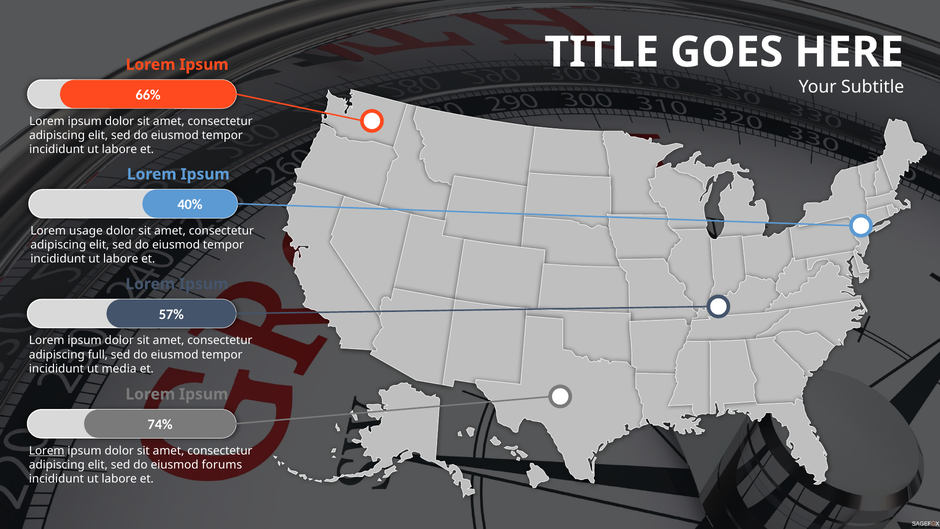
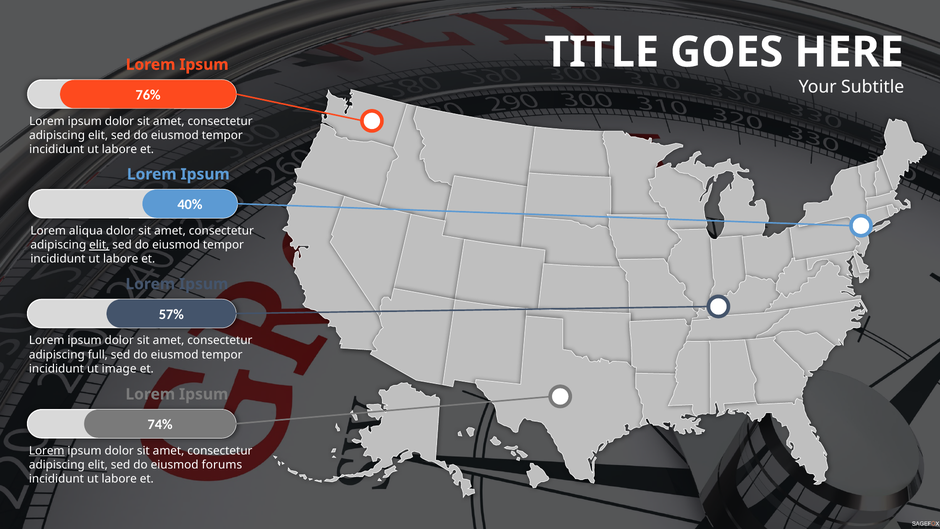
66%: 66% -> 76%
usage: usage -> aliqua
elit at (99, 245) underline: none -> present
media: media -> image
